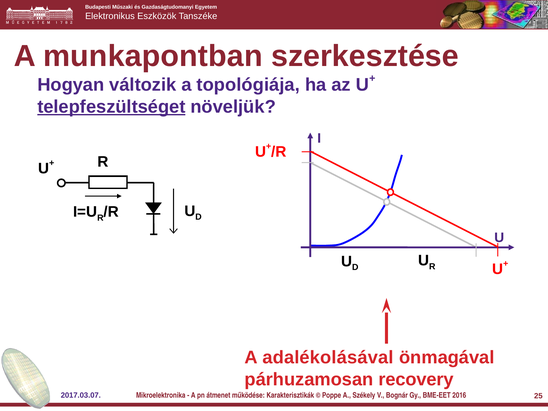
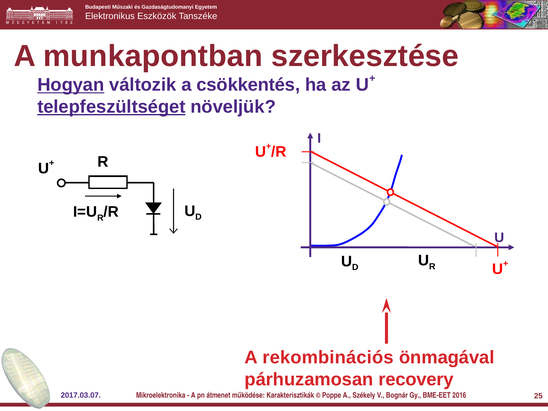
Hogyan underline: none -> present
topológiája: topológiája -> csökkentés
adalékolásával: adalékolásával -> rekombinációs
